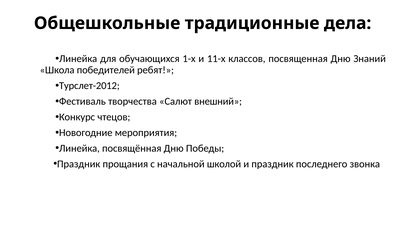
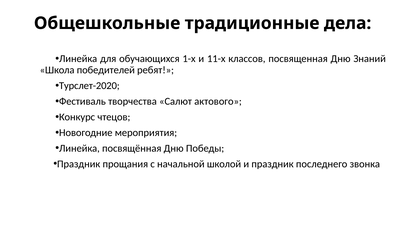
Турслет-2012: Турслет-2012 -> Турслет-2020
внешний: внешний -> актового
